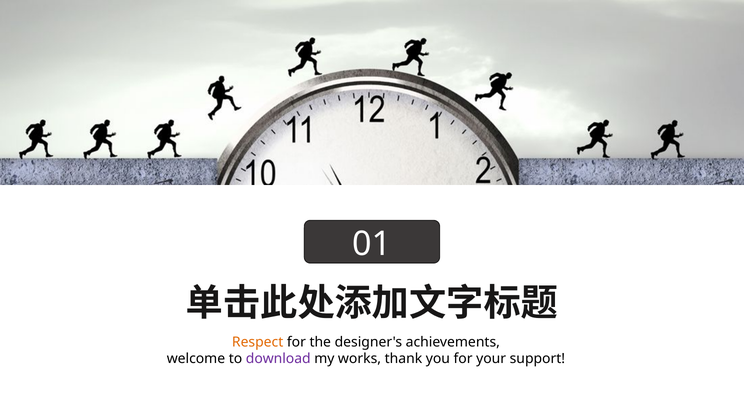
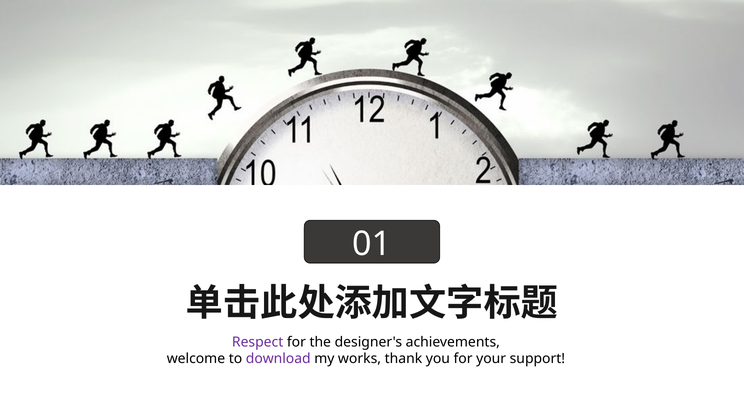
Respect colour: orange -> purple
